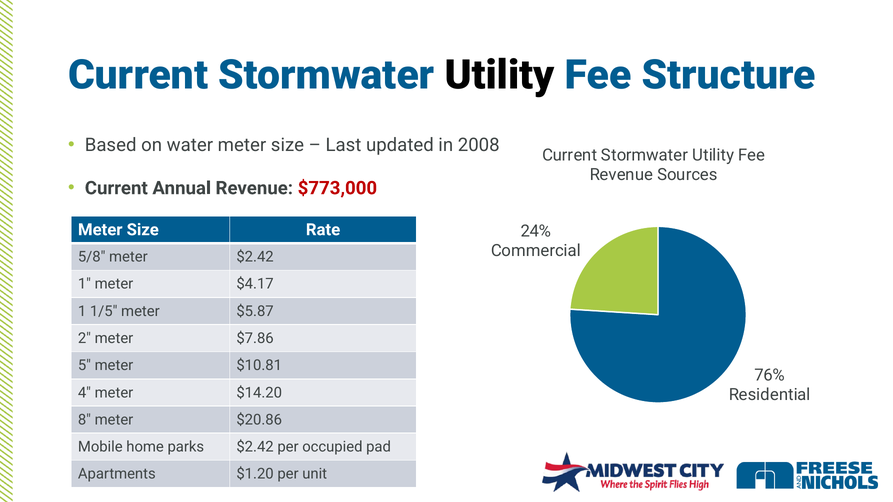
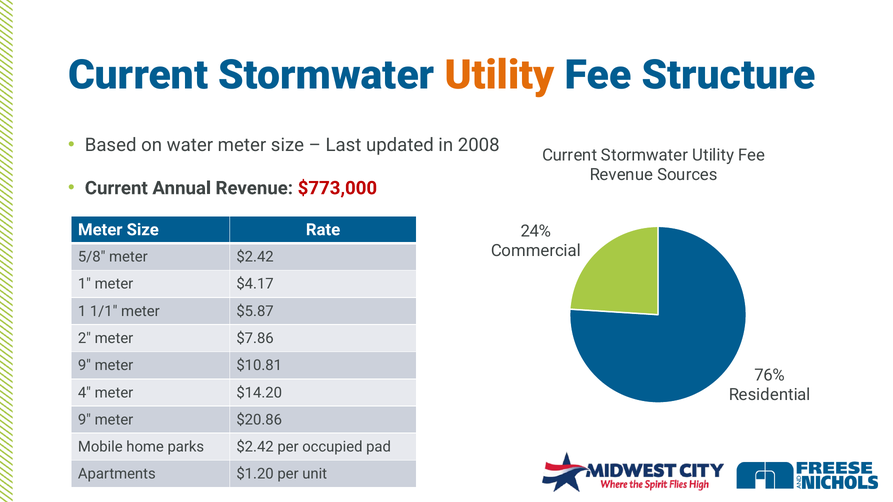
Utility at (500, 75) colour: black -> orange
1/5: 1/5 -> 1/1
5 at (84, 366): 5 -> 9
8 at (84, 420): 8 -> 9
